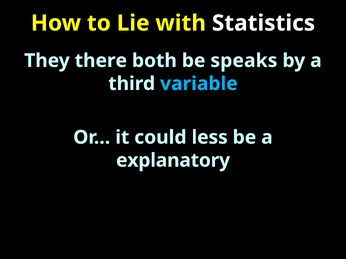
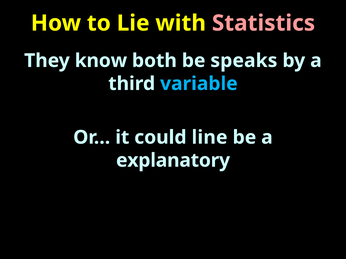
Statistics colour: white -> pink
there: there -> know
less: less -> line
